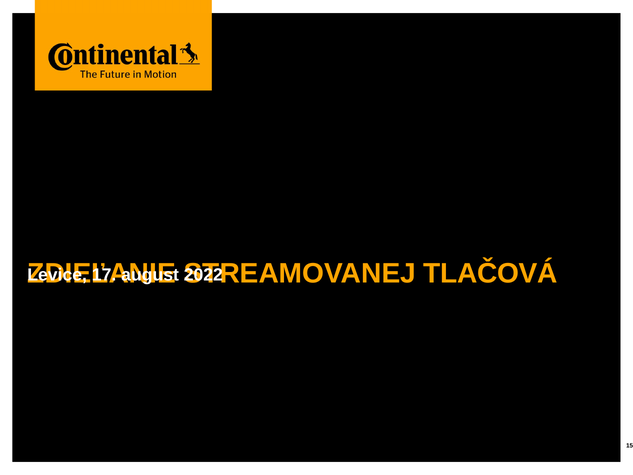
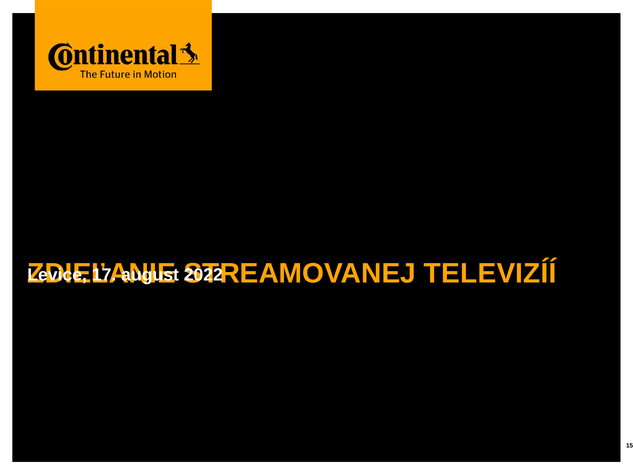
TLAČOVÁ: TLAČOVÁ -> TELEVIZÍÍ
